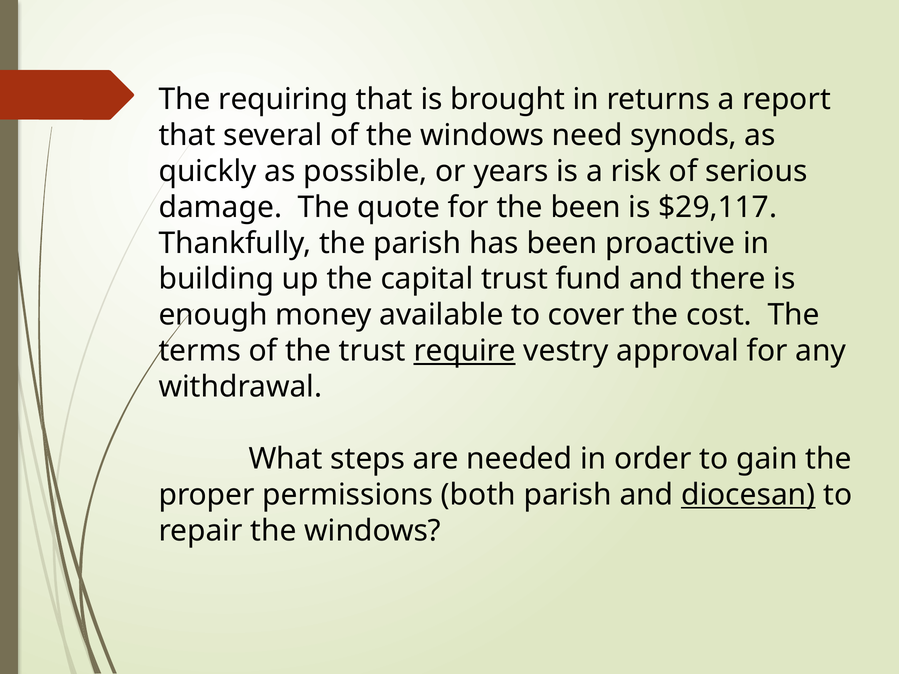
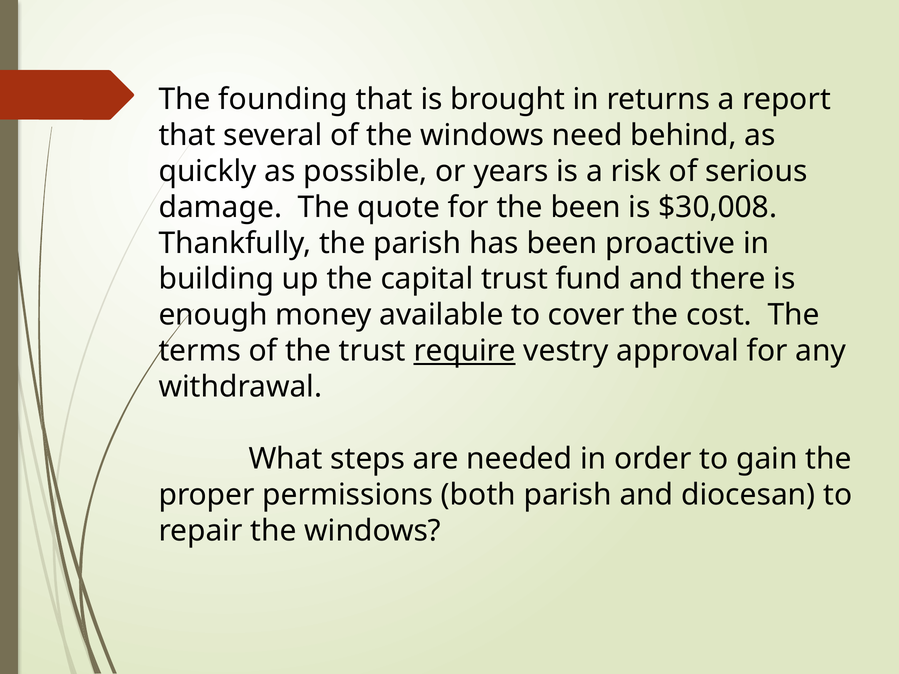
requiring: requiring -> founding
synods: synods -> behind
$29,117: $29,117 -> $30,008
diocesan underline: present -> none
